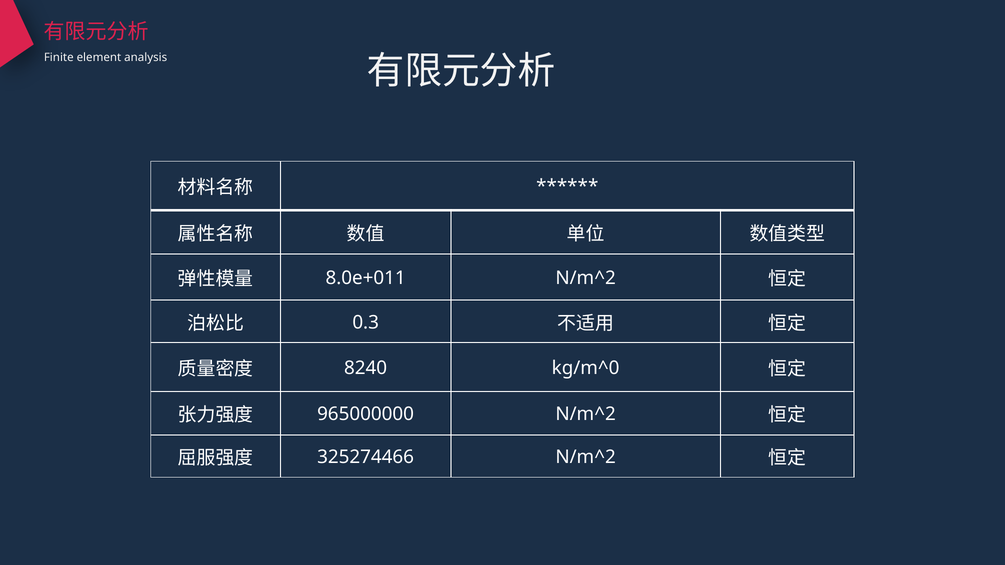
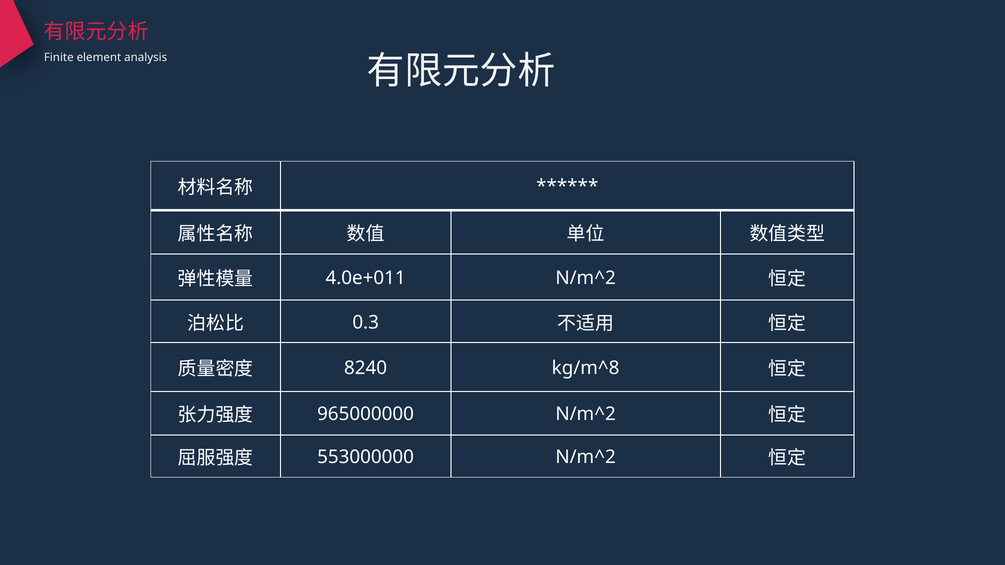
8.0e+011: 8.0e+011 -> 4.0e+011
kg/m^0: kg/m^0 -> kg/m^8
325274466: 325274466 -> 553000000
